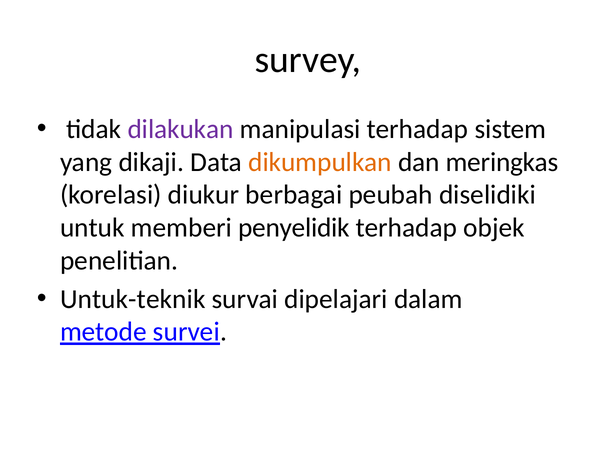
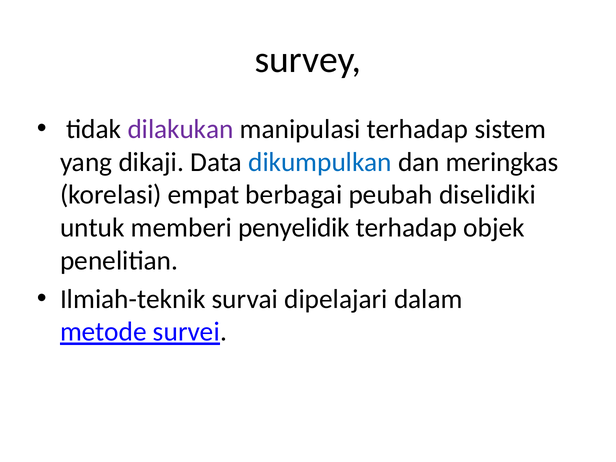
dikumpulkan colour: orange -> blue
diukur: diukur -> empat
Untuk-teknik: Untuk-teknik -> Ilmiah-teknik
